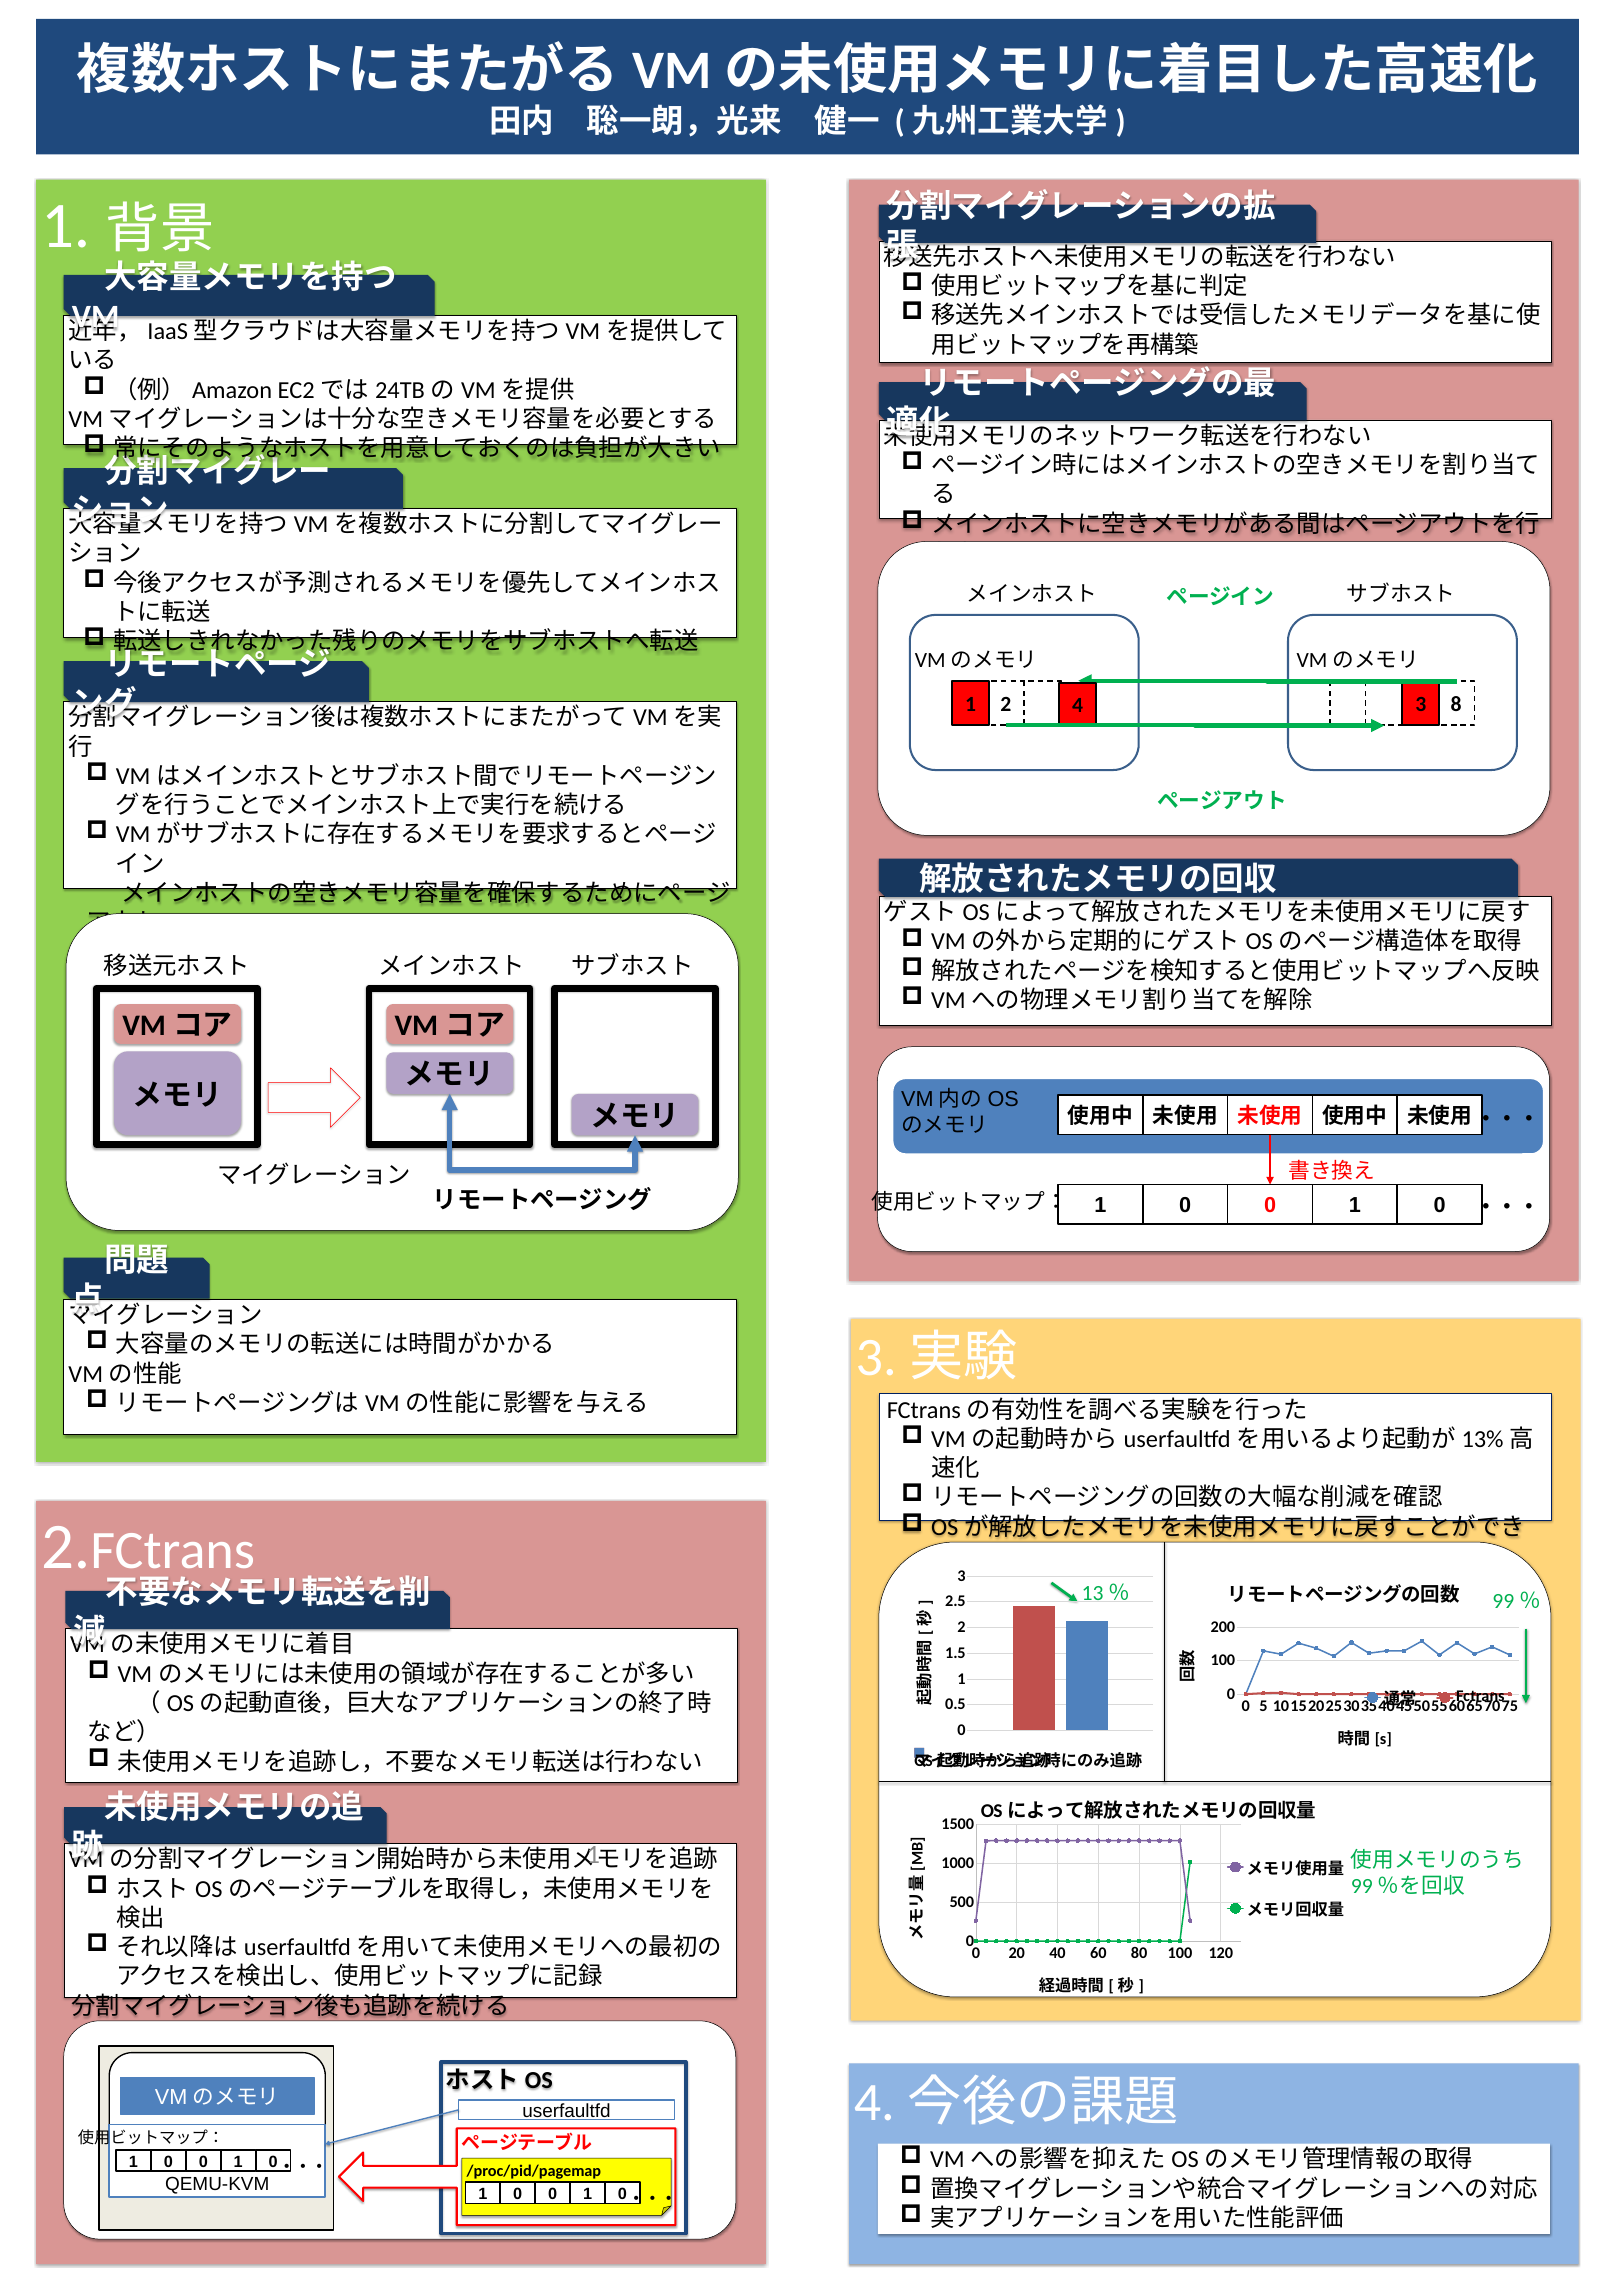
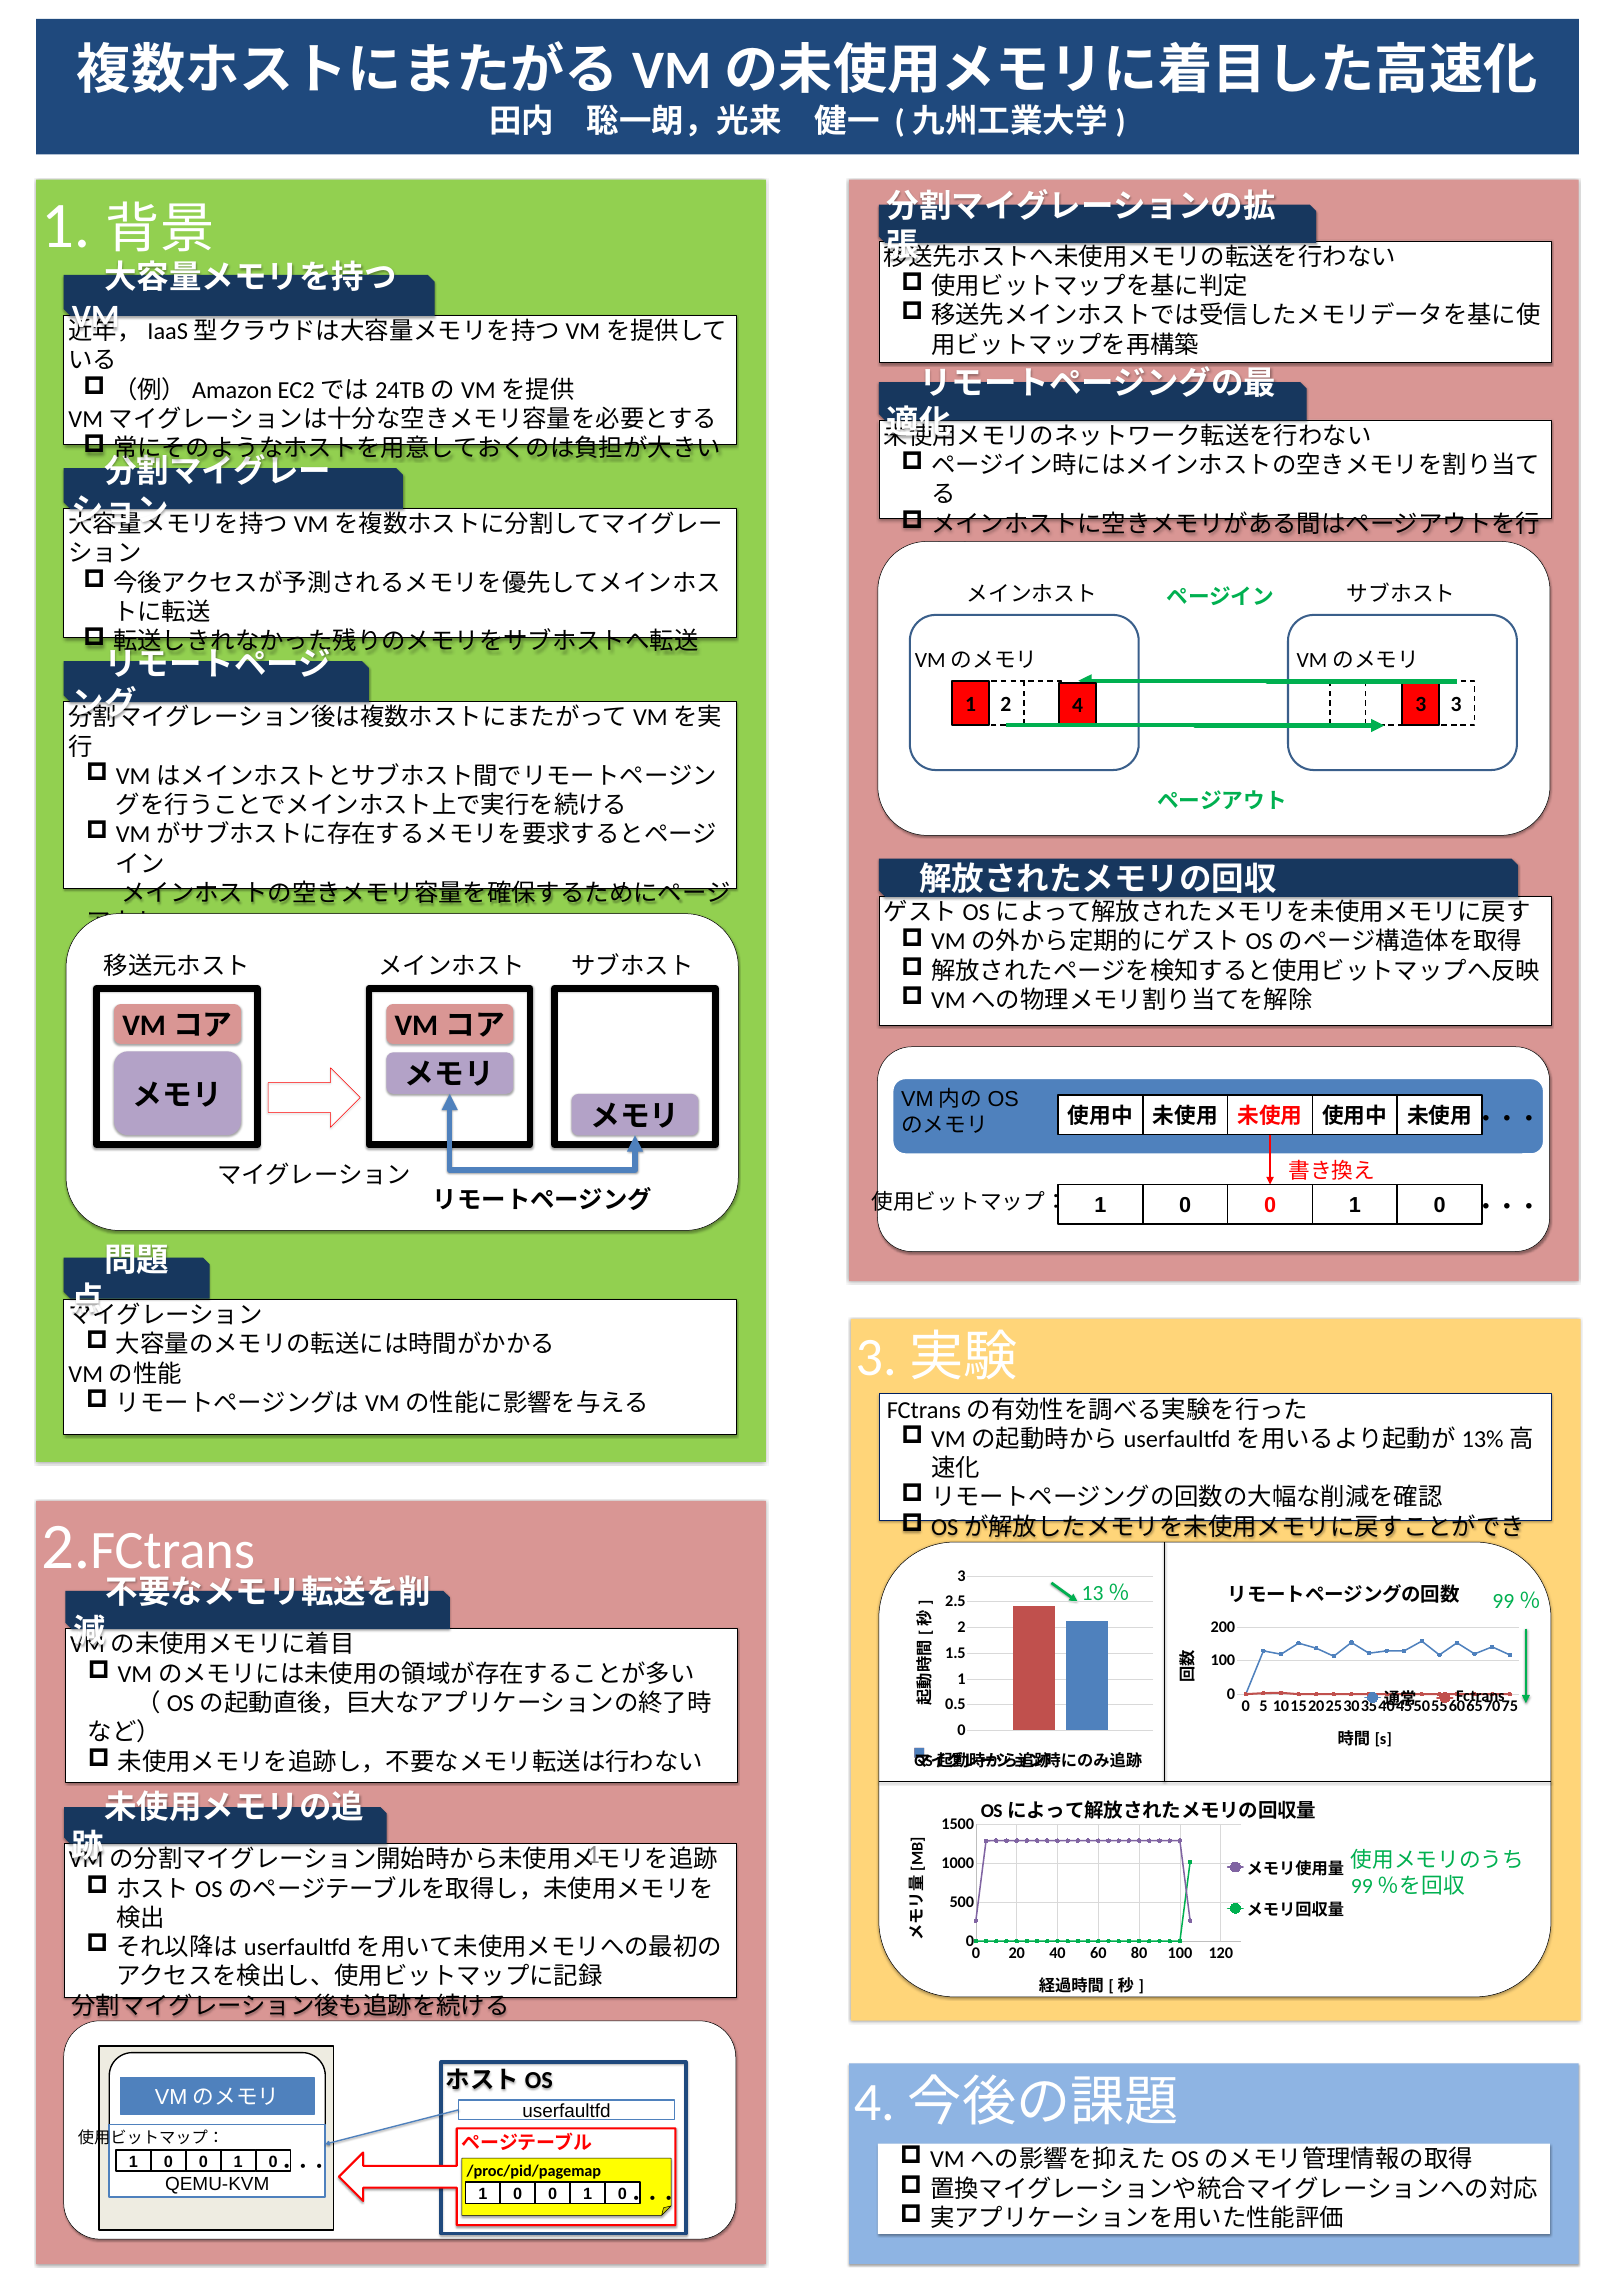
1 8: 8 -> 3
